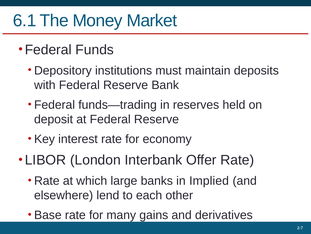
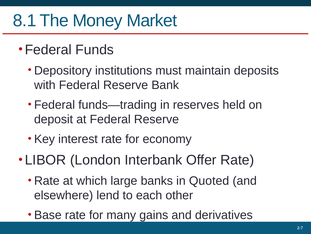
6.1: 6.1 -> 8.1
Implied: Implied -> Quoted
